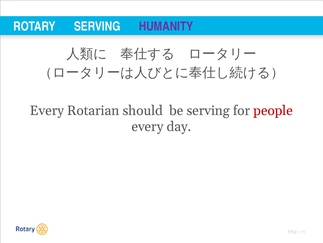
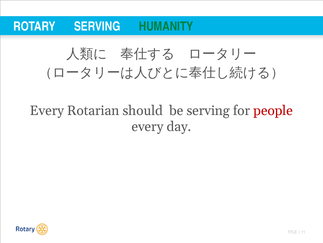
HUMANITY colour: purple -> green
